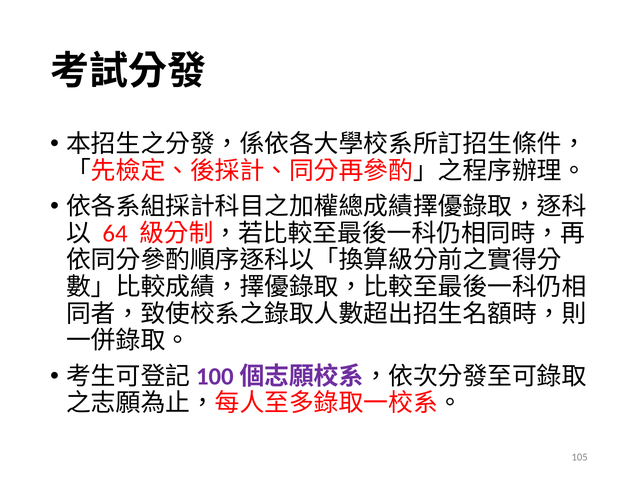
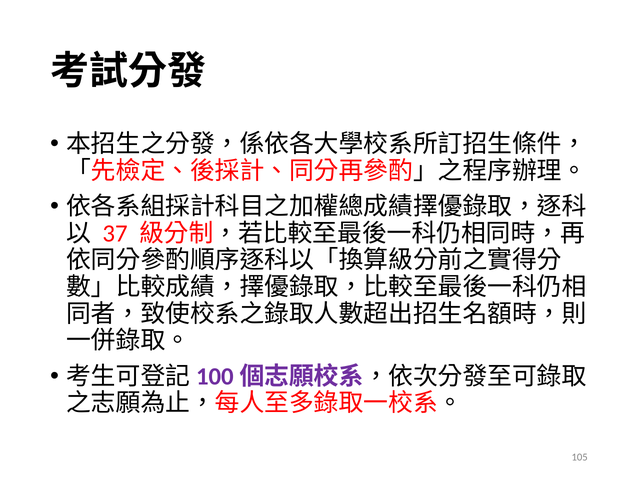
64: 64 -> 37
